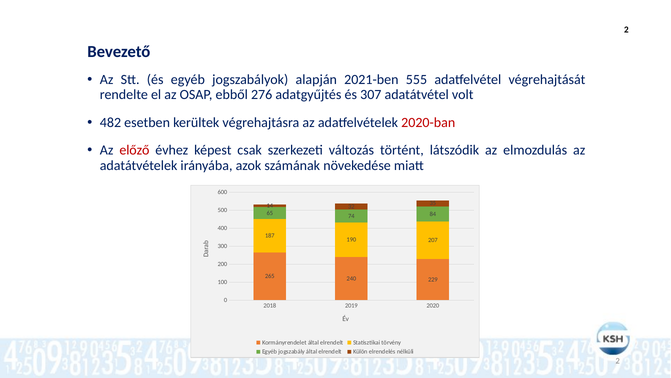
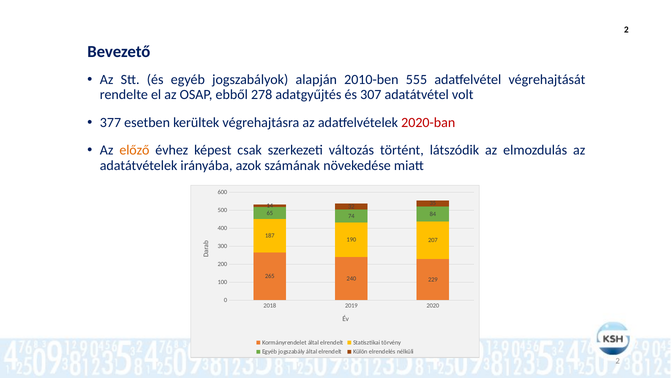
2021-ben: 2021-ben -> 2010-ben
276: 276 -> 278
482: 482 -> 377
előző colour: red -> orange
